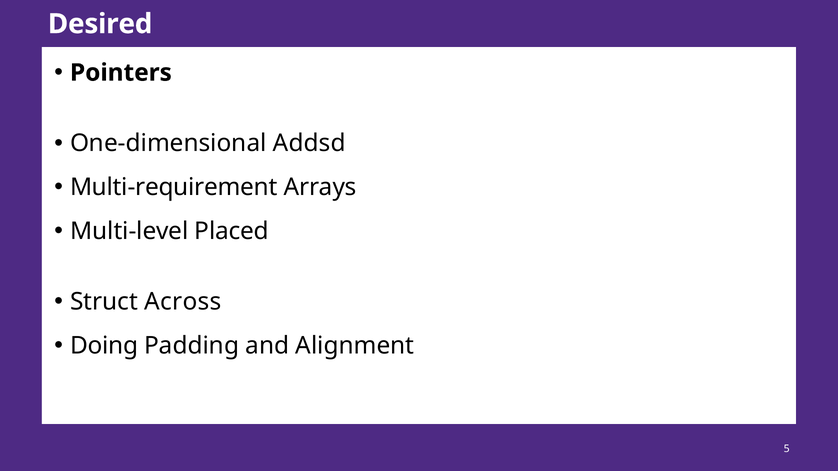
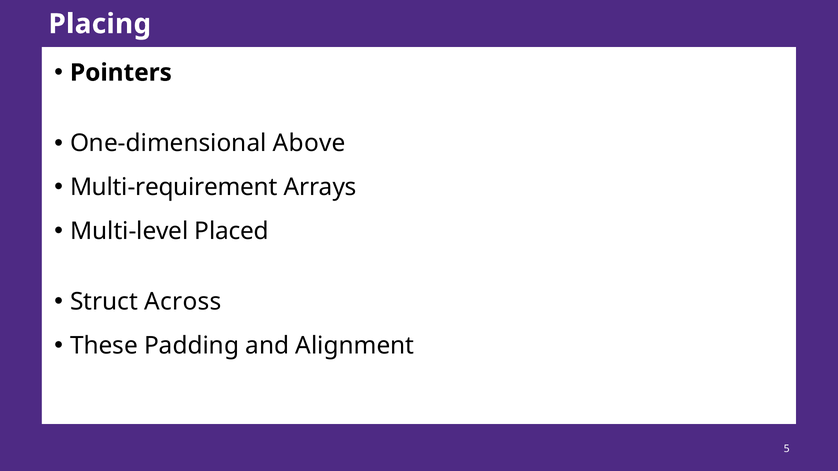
Desired: Desired -> Placing
Addsd: Addsd -> Above
Doing: Doing -> These
